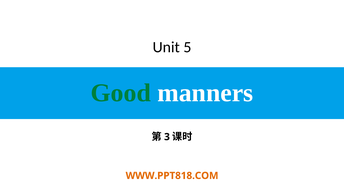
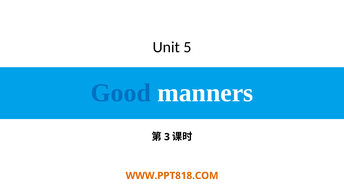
Good colour: green -> blue
